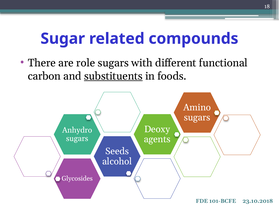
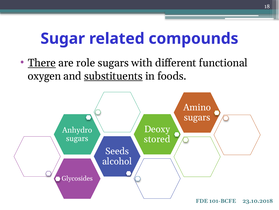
There underline: none -> present
carbon: carbon -> oxygen
agents: agents -> stored
